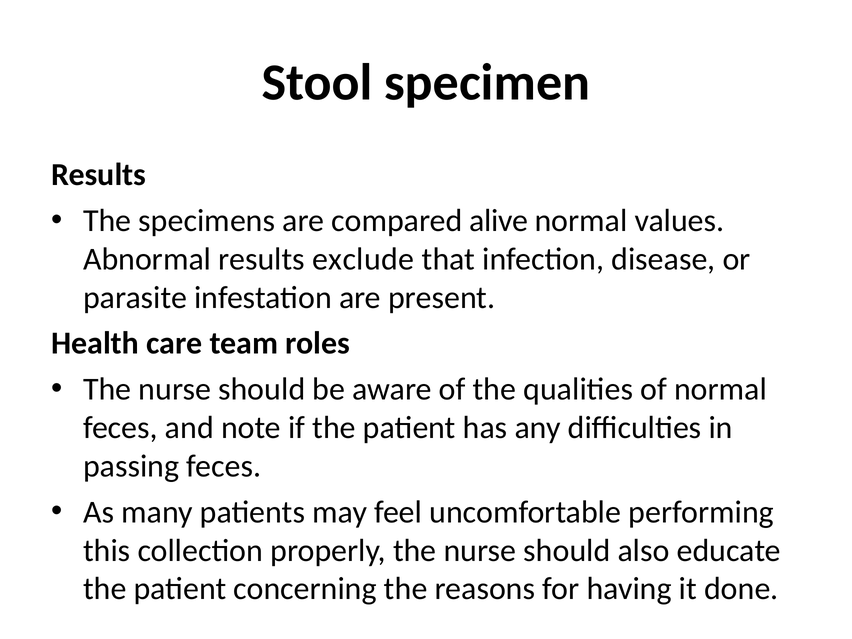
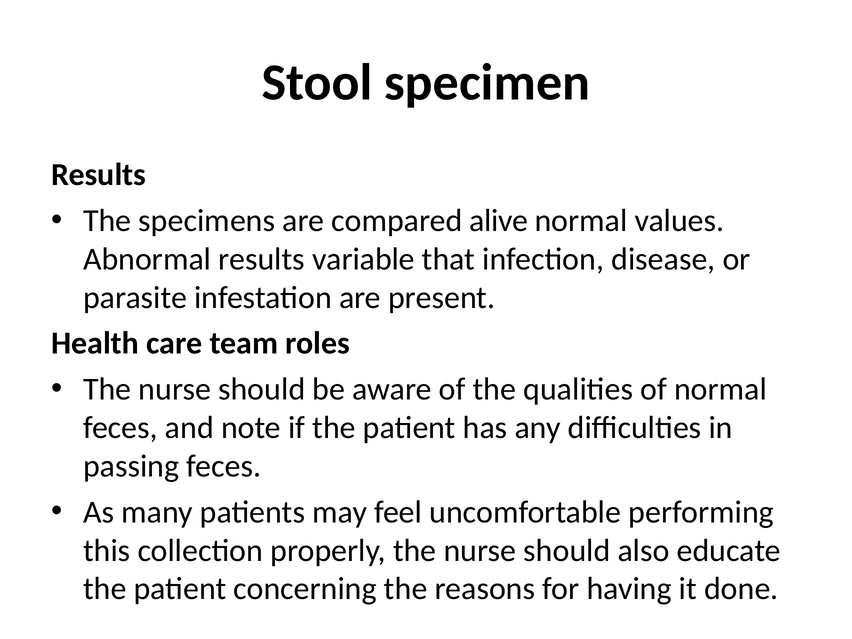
exclude: exclude -> variable
